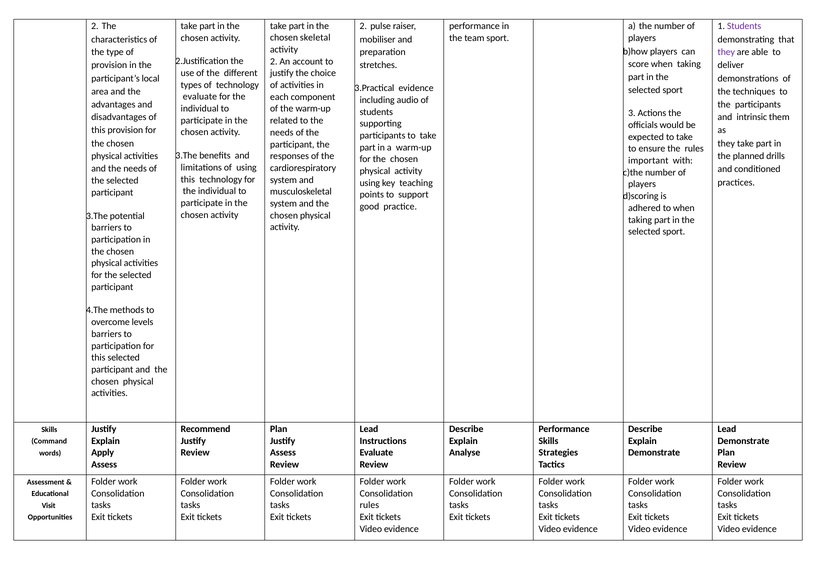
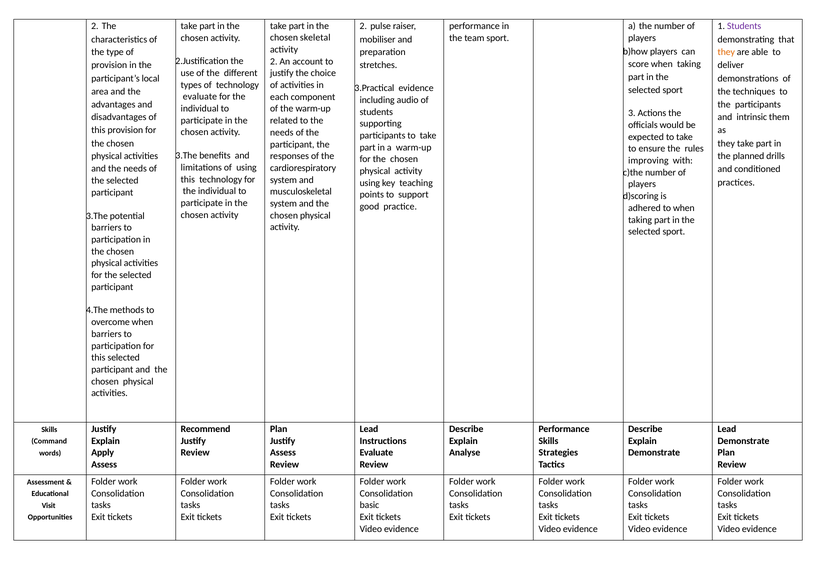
they at (726, 52) colour: purple -> orange
important: important -> improving
overcome levels: levels -> when
rules at (369, 505): rules -> basic
